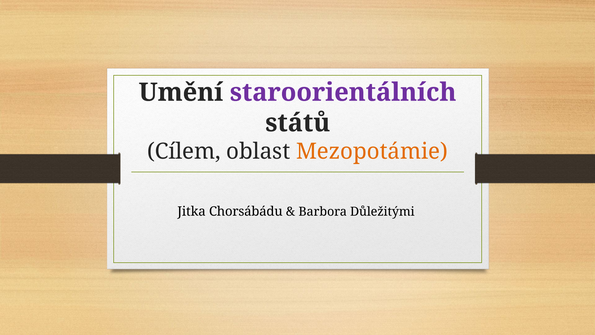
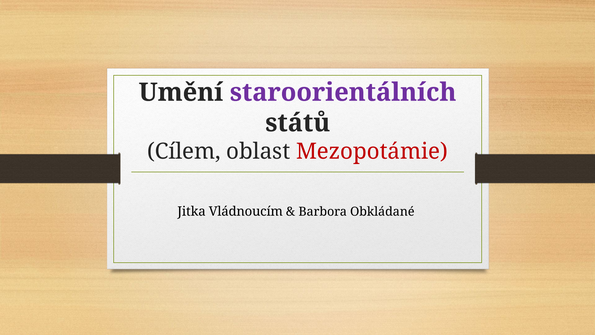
Mezopotámie colour: orange -> red
Chorsábádu: Chorsábádu -> Vládnoucím
Důležitými: Důležitými -> Obkládané
